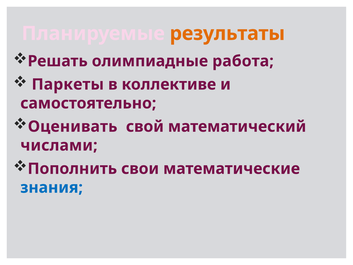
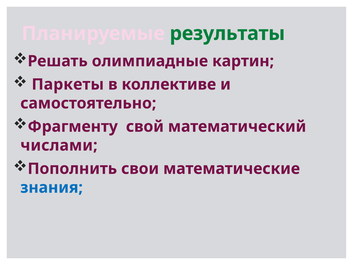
результаты colour: orange -> green
работа: работа -> картин
Оценивать: Оценивать -> Фрагменту
